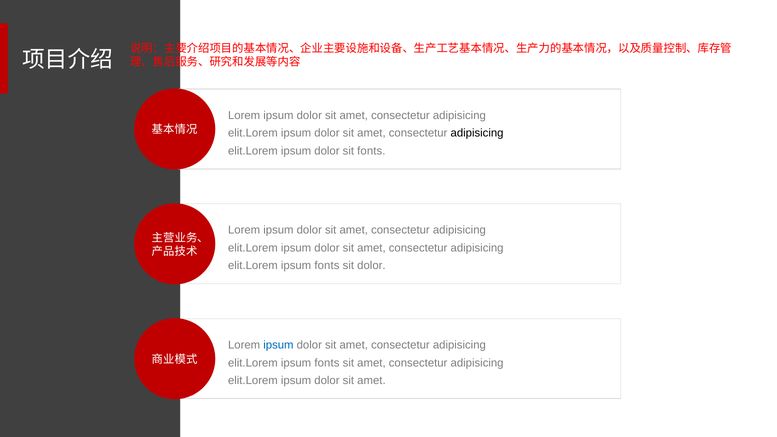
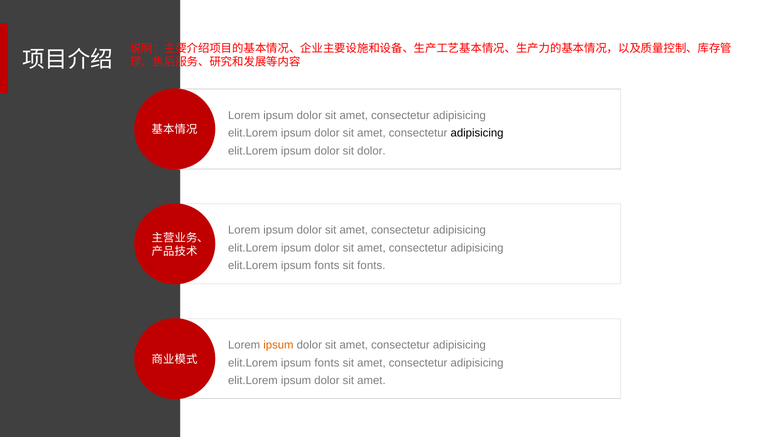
sit fonts: fonts -> dolor
sit dolor: dolor -> fonts
ipsum at (278, 345) colour: blue -> orange
